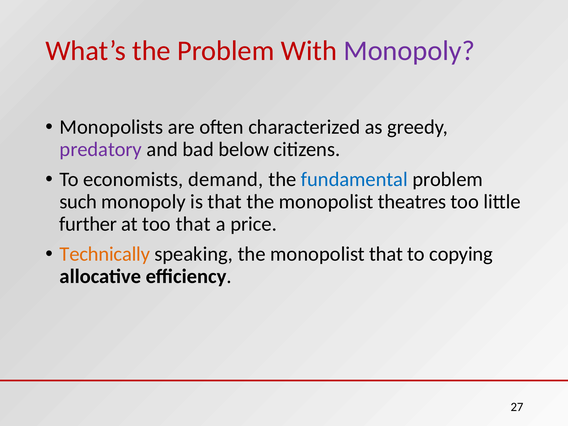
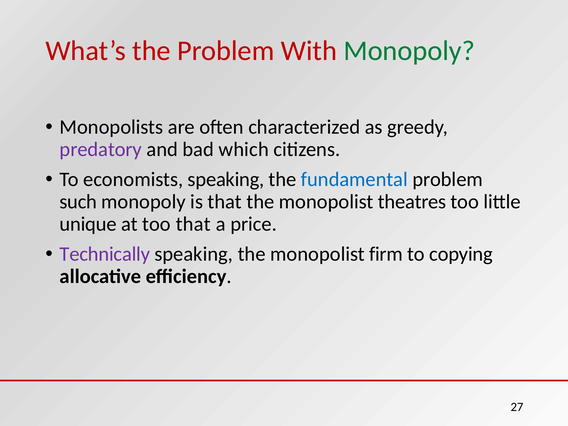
Monopoly at (409, 51) colour: purple -> green
below: below -> which
economists demand: demand -> speaking
further: further -> unique
Technically colour: orange -> purple
monopolist that: that -> firm
